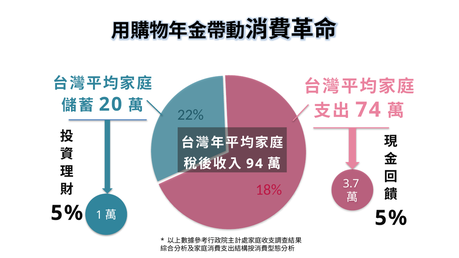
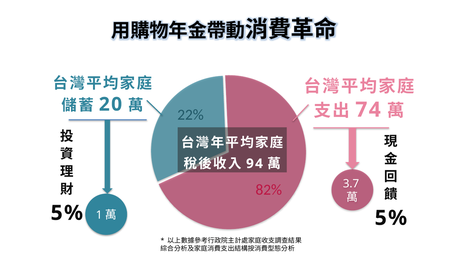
18%: 18% -> 82%
